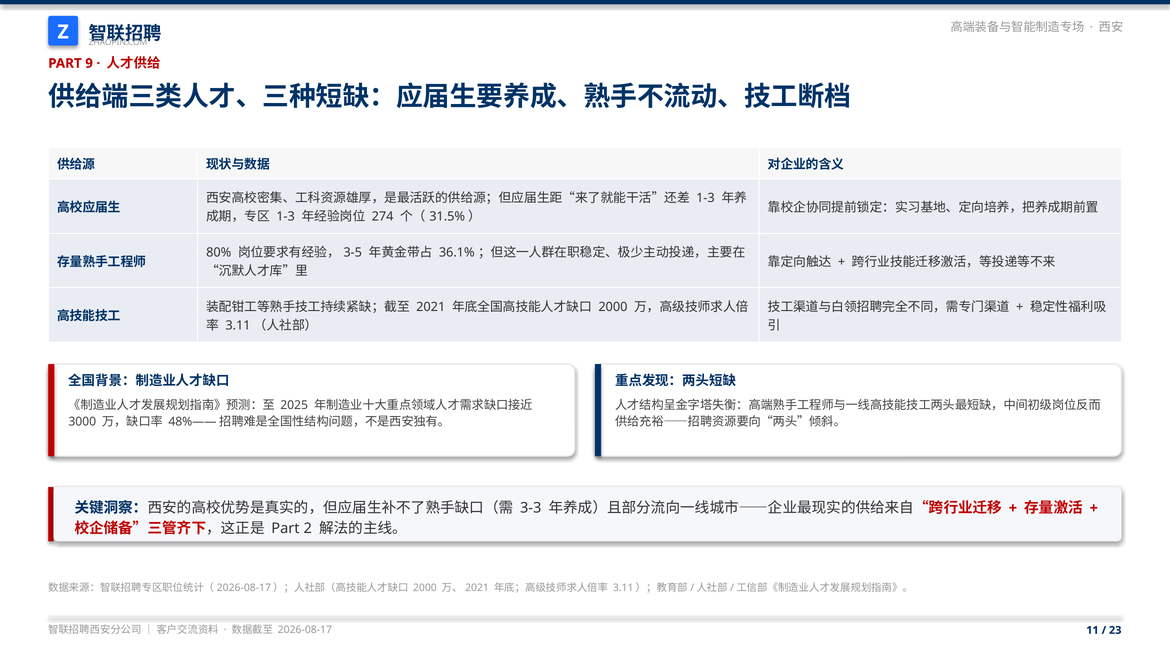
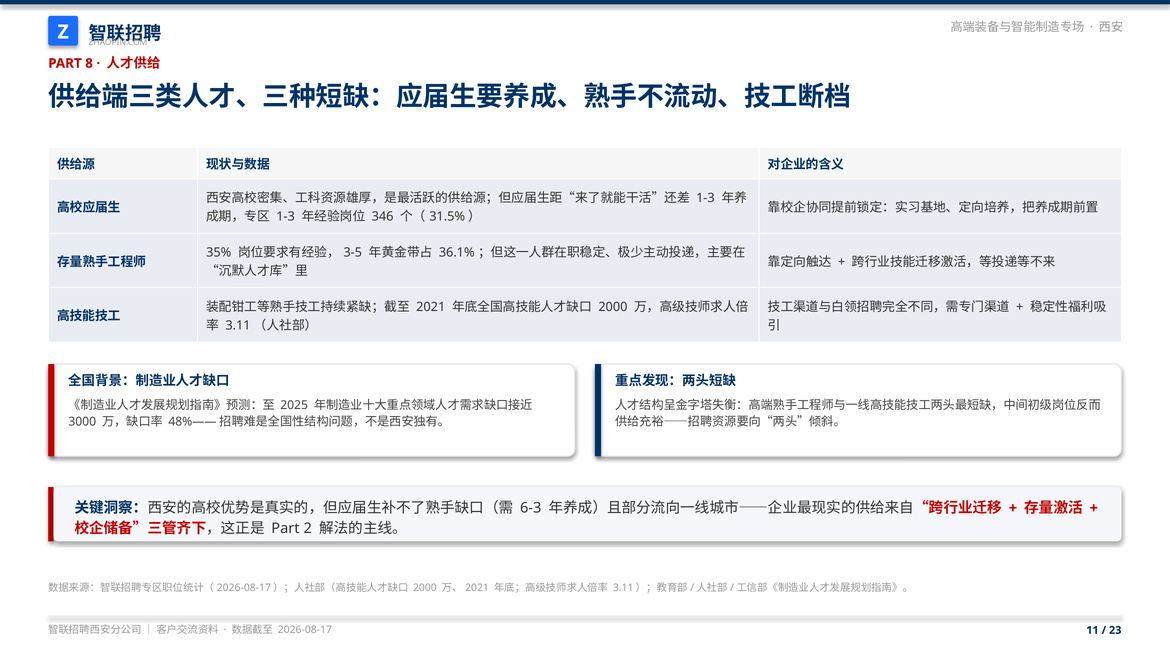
9: 9 -> 8
274: 274 -> 346
80%: 80% -> 35%
3-3: 3-3 -> 6-3
